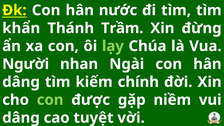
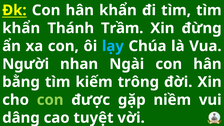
hân nước: nước -> khẩn
lạy colour: light green -> light blue
dâng at (21, 82): dâng -> bằng
chính: chính -> trông
